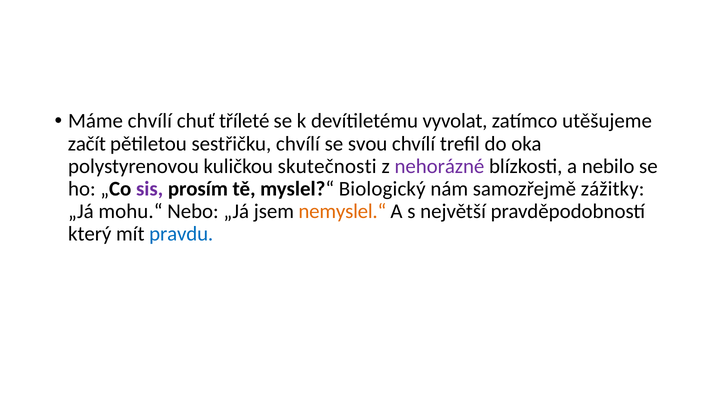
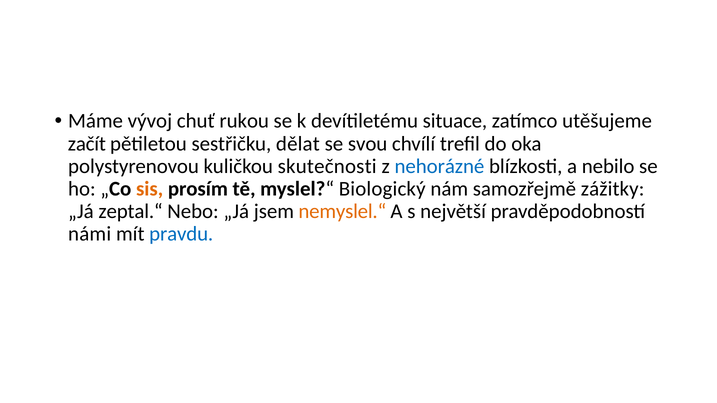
Máme chvílí: chvílí -> vývoj
tříleté: tříleté -> rukou
vyvolat: vyvolat -> situace
sestřičku chvílí: chvílí -> dělat
nehorázné colour: purple -> blue
sis colour: purple -> orange
mohu.“: mohu.“ -> zeptal.“
který: který -> námi
